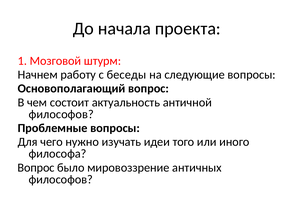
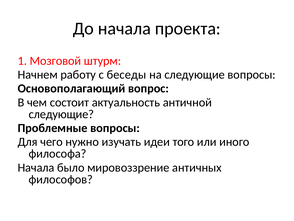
философов at (61, 114): философов -> следующие
Вопрос at (36, 167): Вопрос -> Начала
